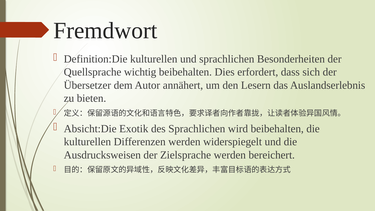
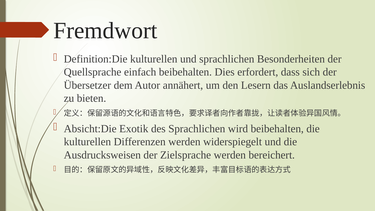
wichtig: wichtig -> einfach
